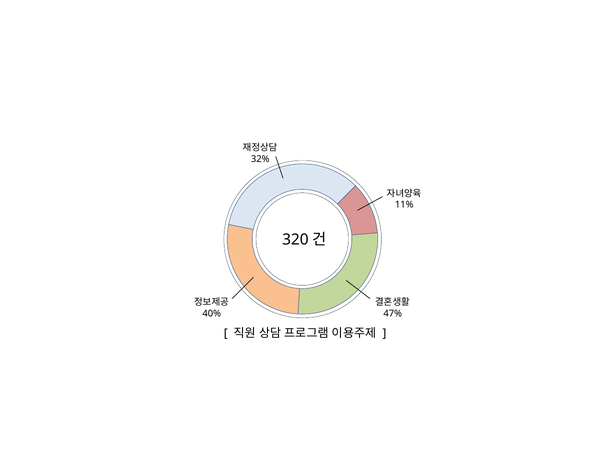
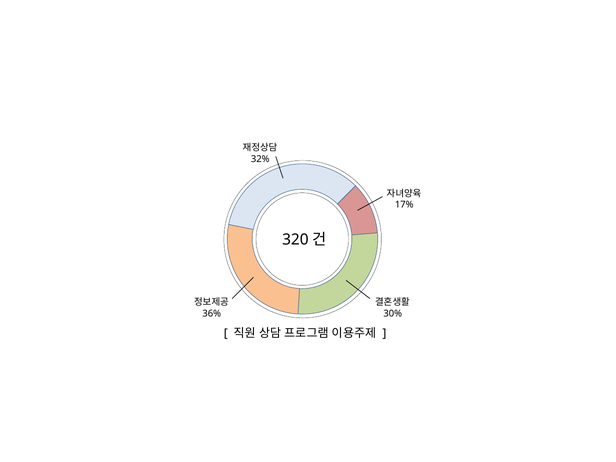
11%: 11% -> 17%
40%: 40% -> 36%
47%: 47% -> 30%
